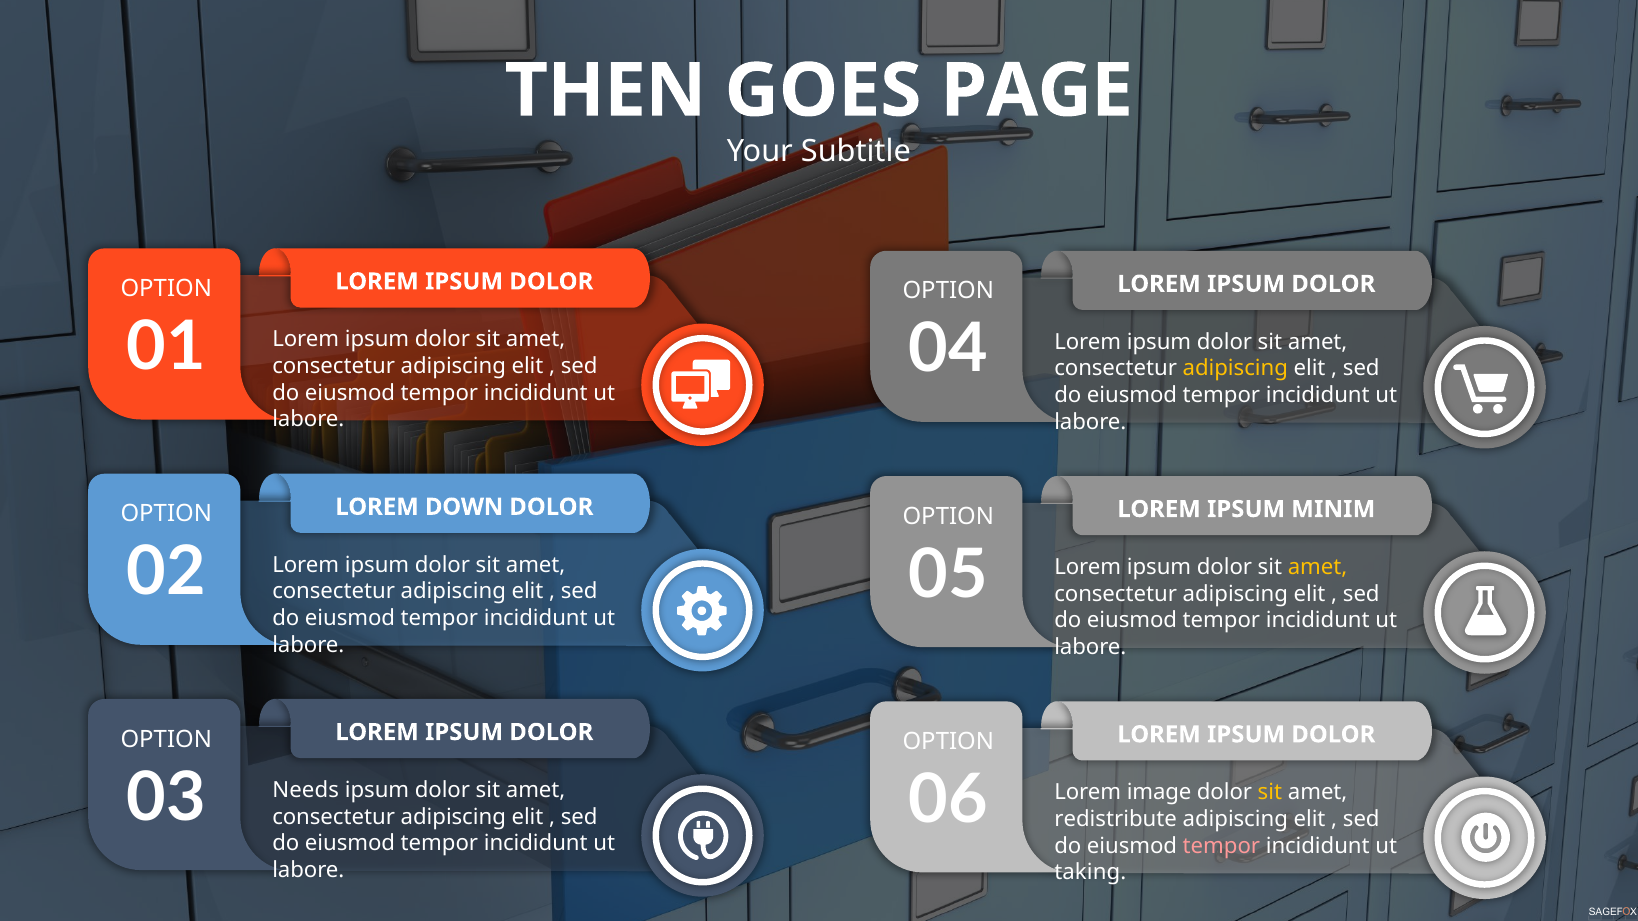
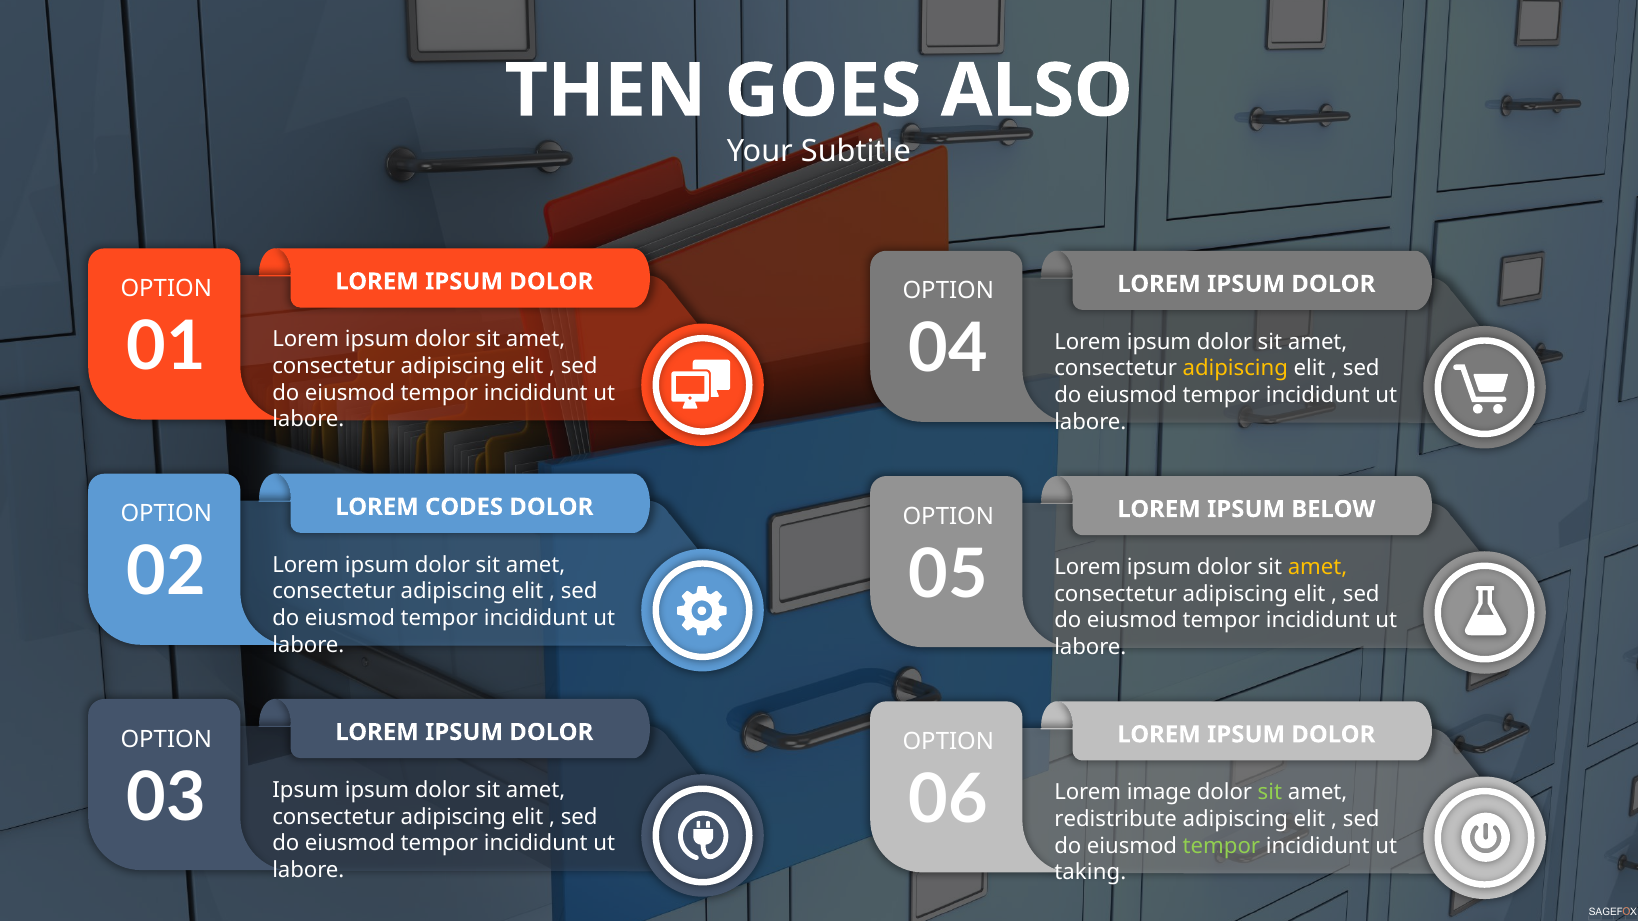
PAGE: PAGE -> ALSO
DOWN: DOWN -> CODES
MINIM: MINIM -> BELOW
03 Needs: Needs -> Ipsum
sit at (1270, 793) colour: yellow -> light green
tempor at (1221, 846) colour: pink -> light green
